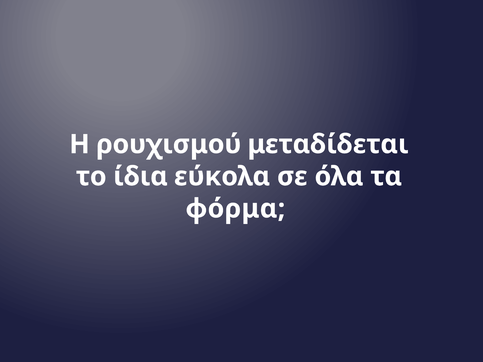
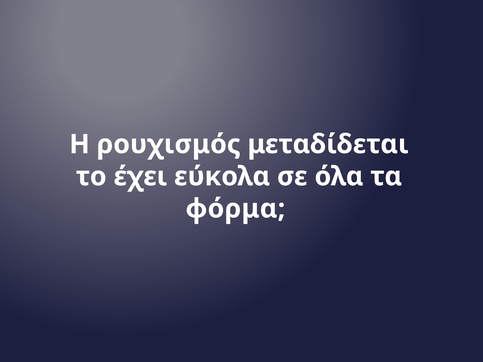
ρουχισμού: ρουχισμού -> ρουχισμός
ίδια: ίδια -> έχει
